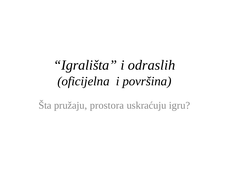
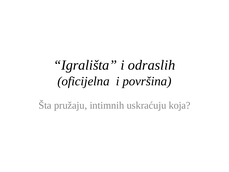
prostora: prostora -> intimnih
igru: igru -> koja
